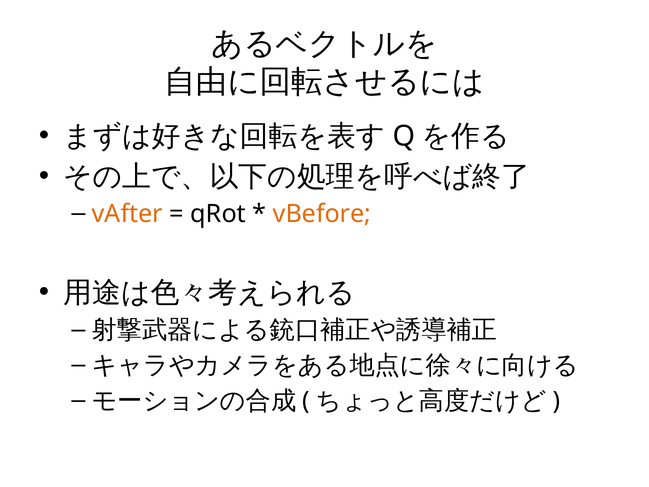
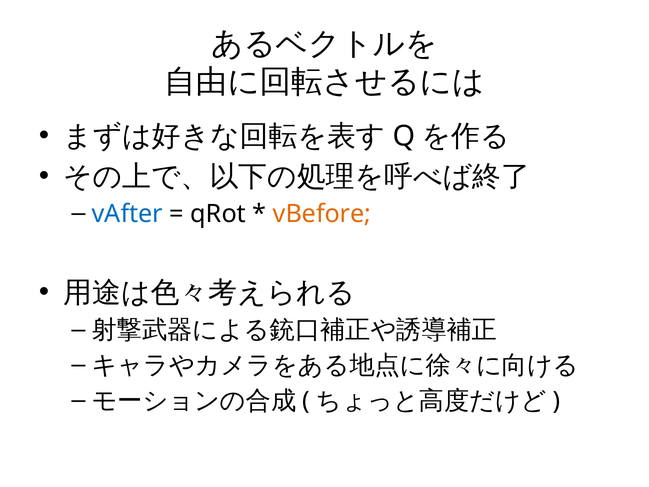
vAfter colour: orange -> blue
